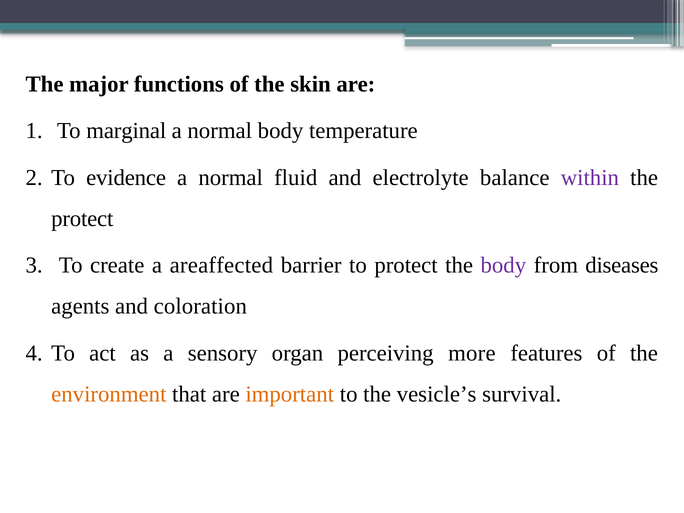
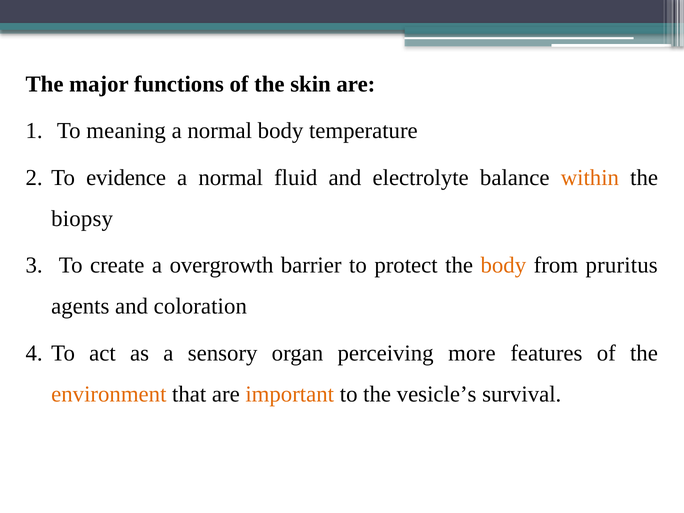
marginal: marginal -> meaning
within colour: purple -> orange
protect at (82, 219): protect -> biopsy
areaffected: areaffected -> overgrowth
body at (503, 265) colour: purple -> orange
diseases: diseases -> pruritus
